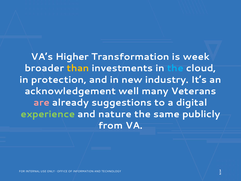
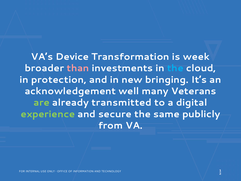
Higher: Higher -> Device
than colour: yellow -> pink
industry: industry -> bringing
are colour: pink -> light green
suggestions: suggestions -> transmitted
nature: nature -> secure
